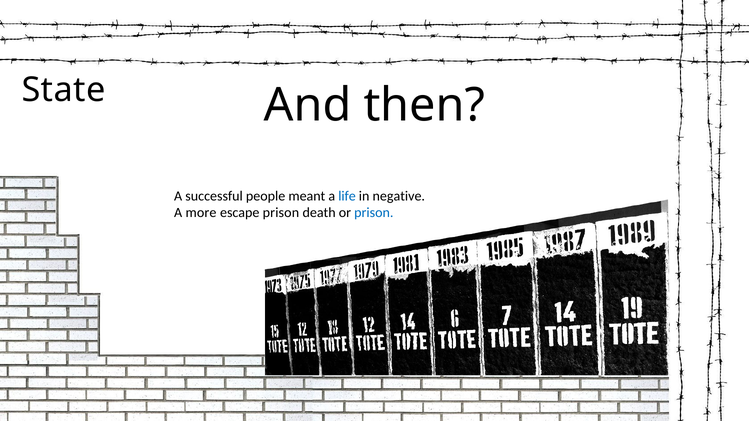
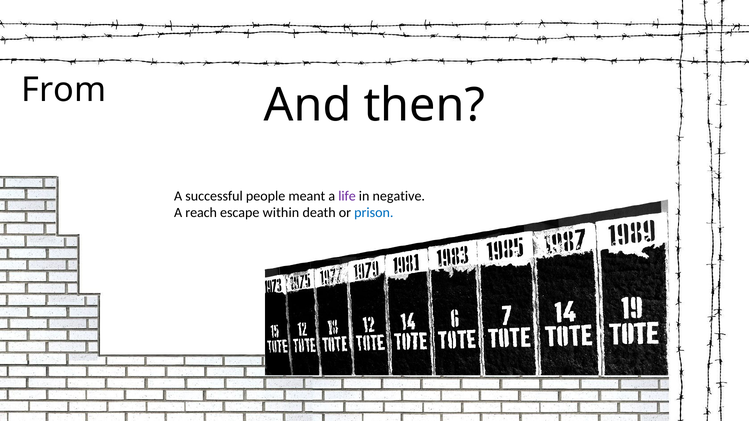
State: State -> From
life colour: blue -> purple
more: more -> reach
escape prison: prison -> within
